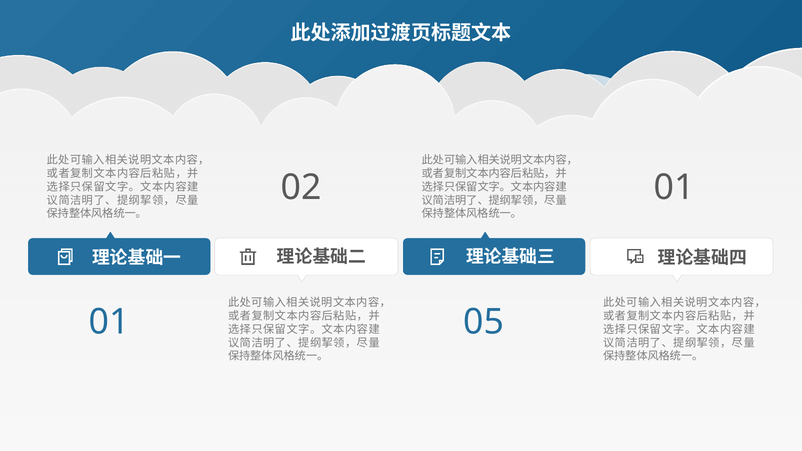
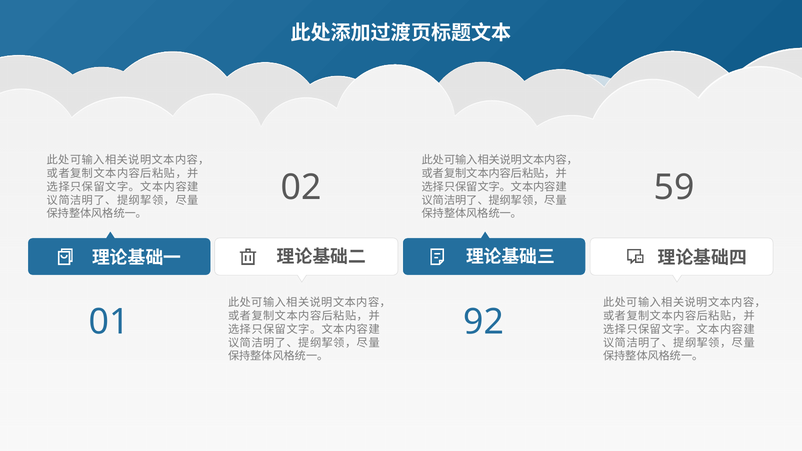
02 01: 01 -> 59
05: 05 -> 92
